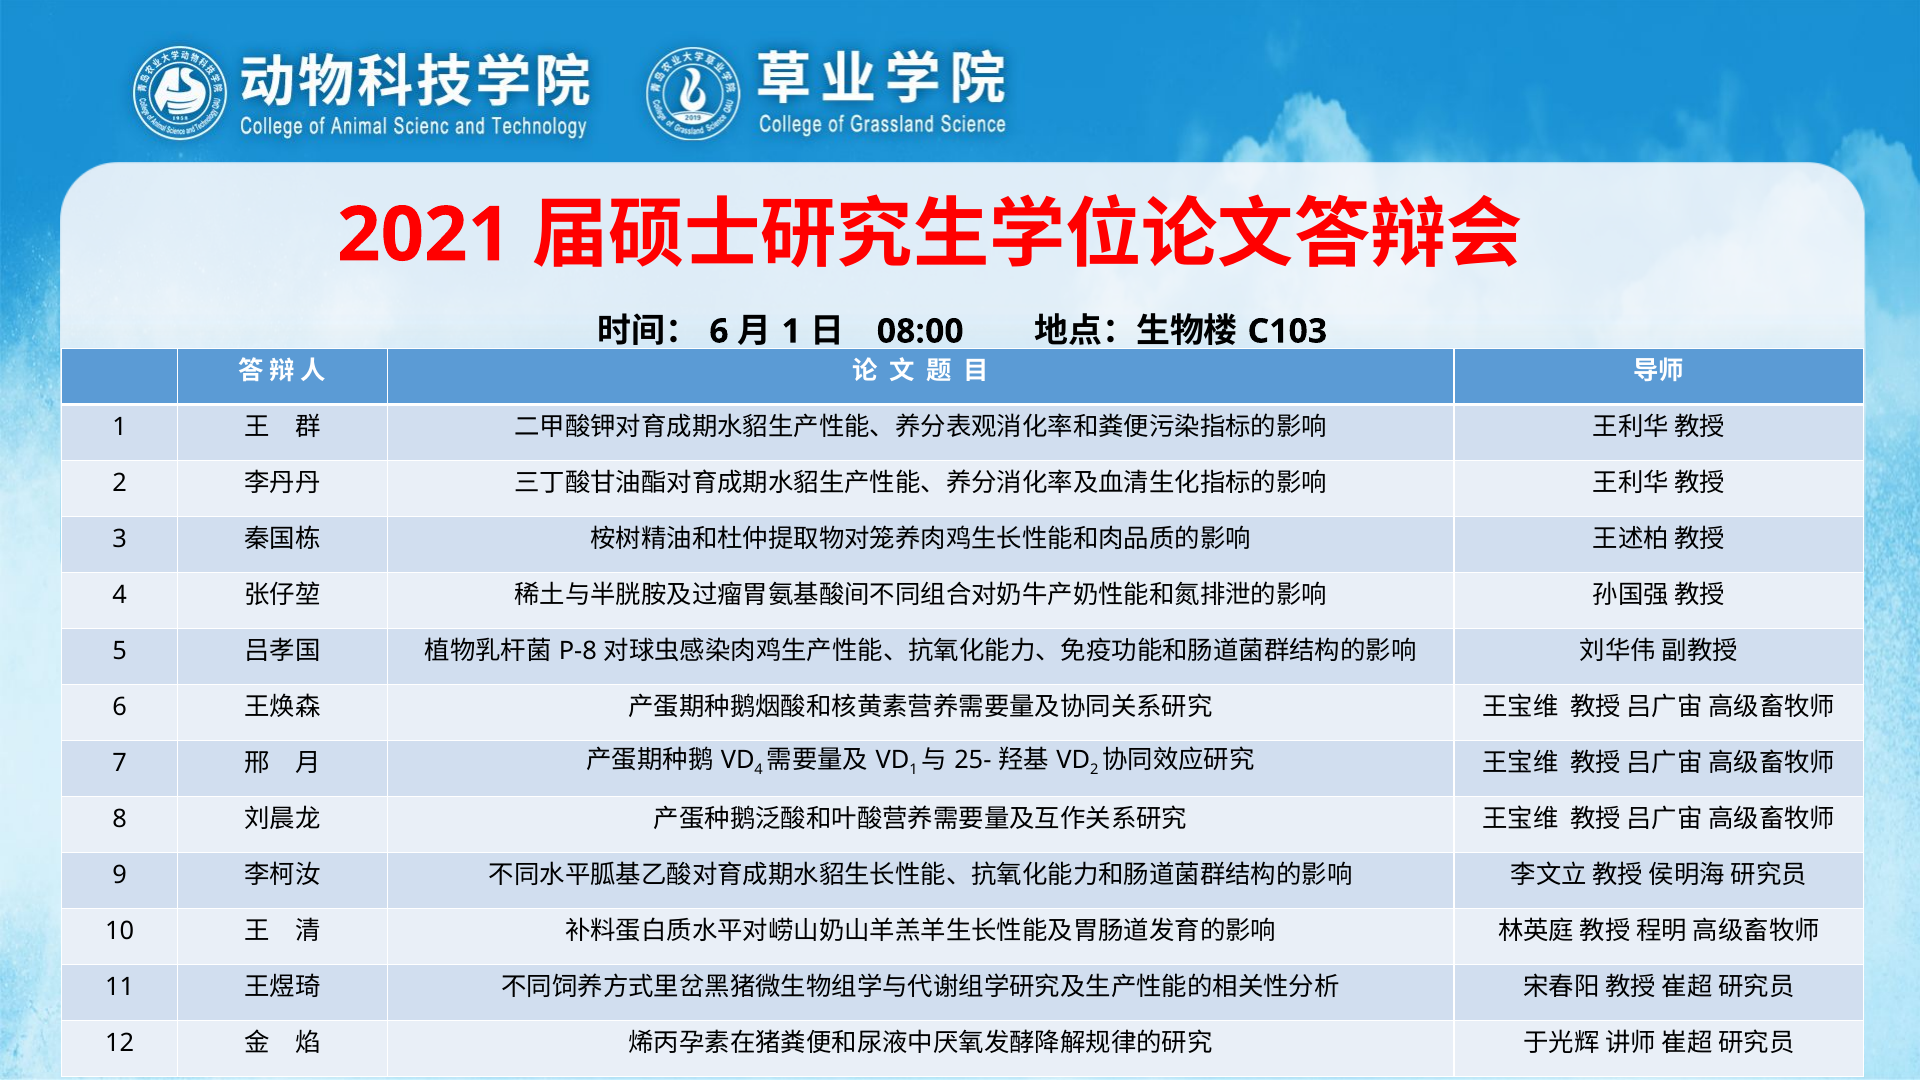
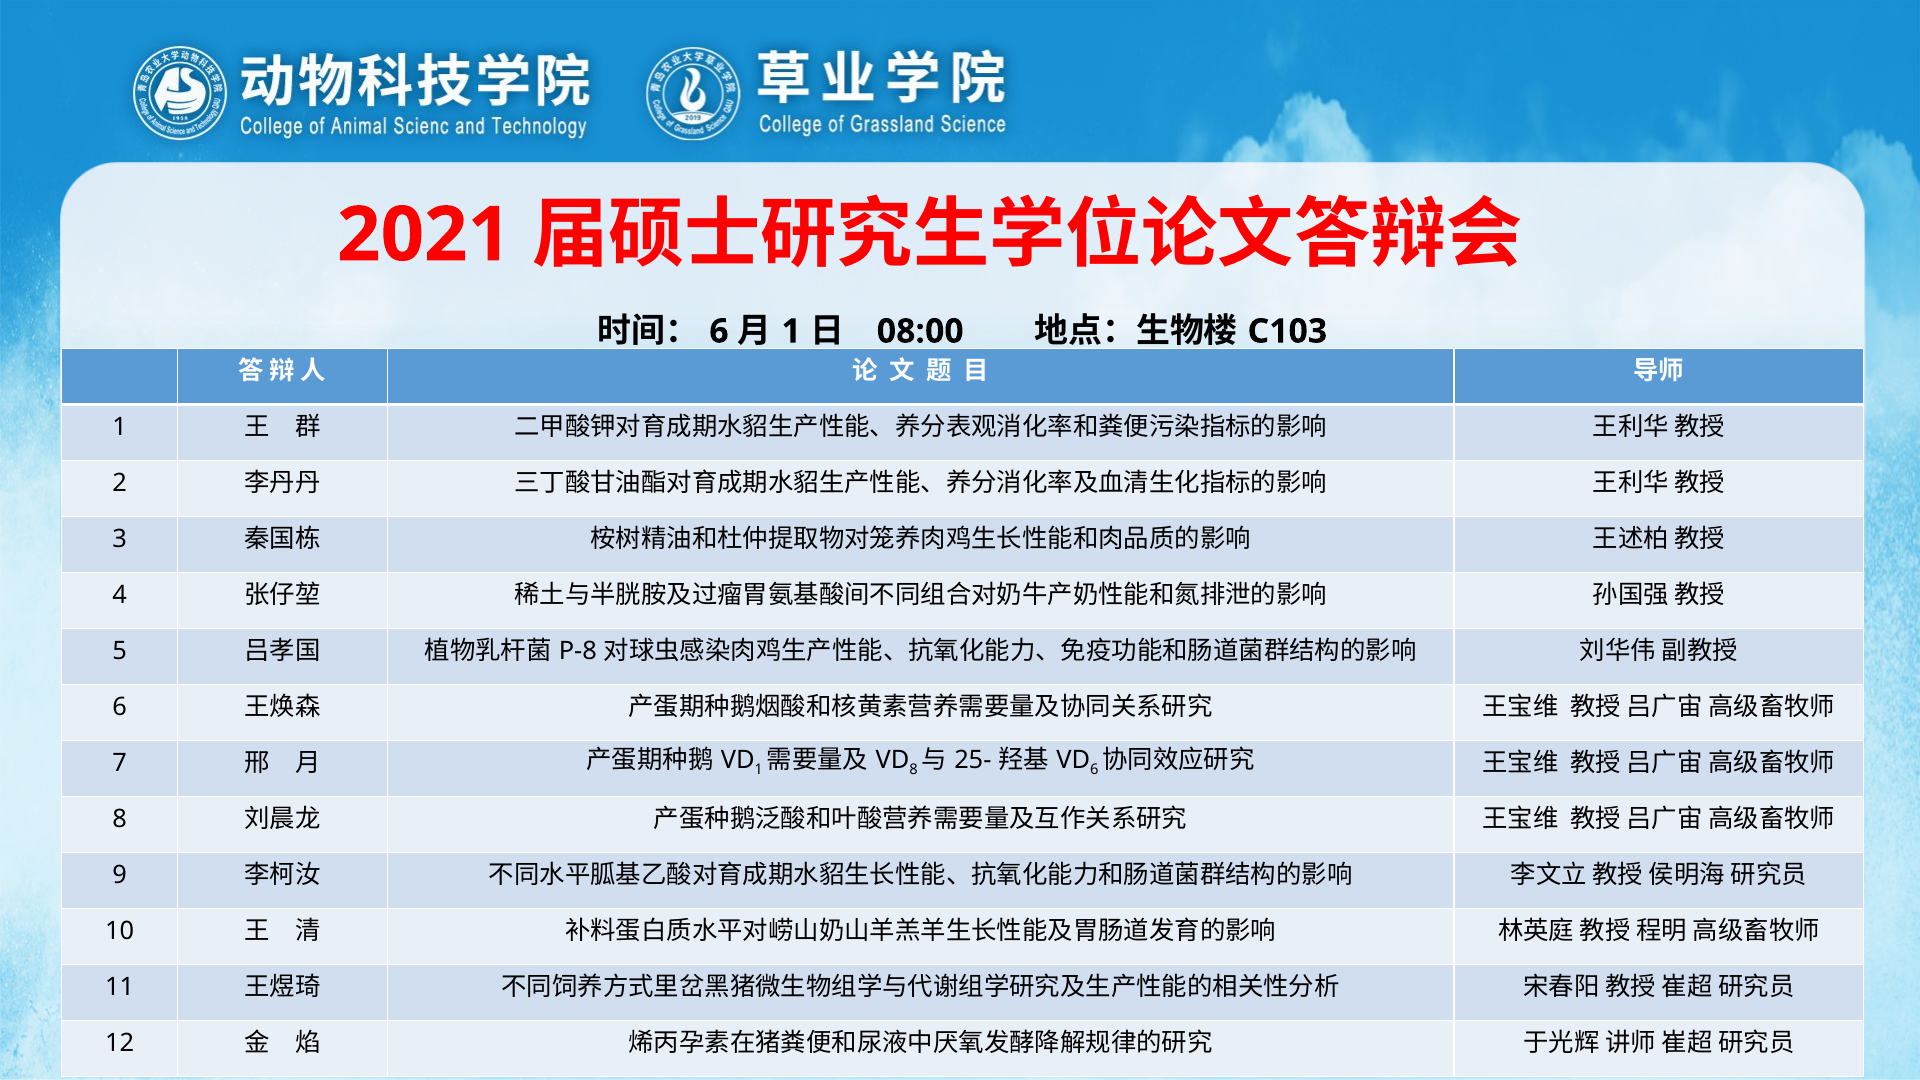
4 at (759, 770): 4 -> 1
1 at (914, 770): 1 -> 8
2 at (1094, 770): 2 -> 6
